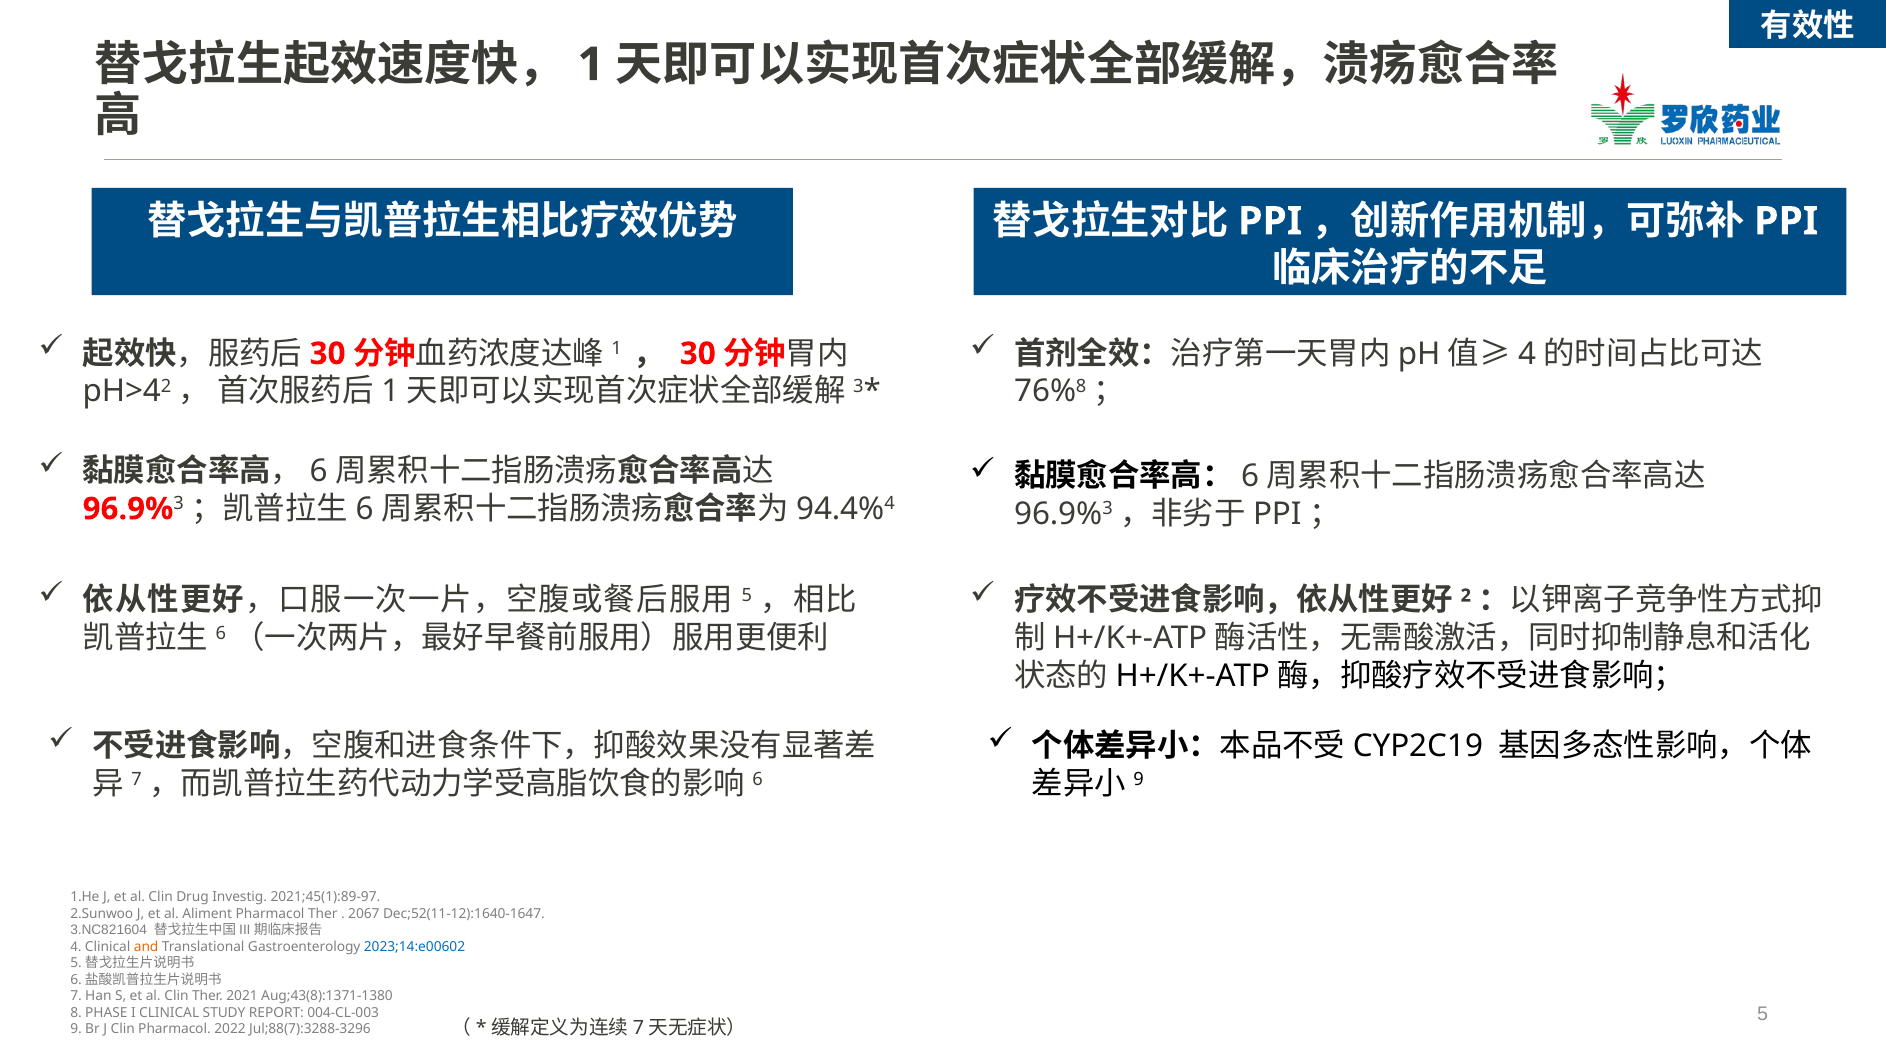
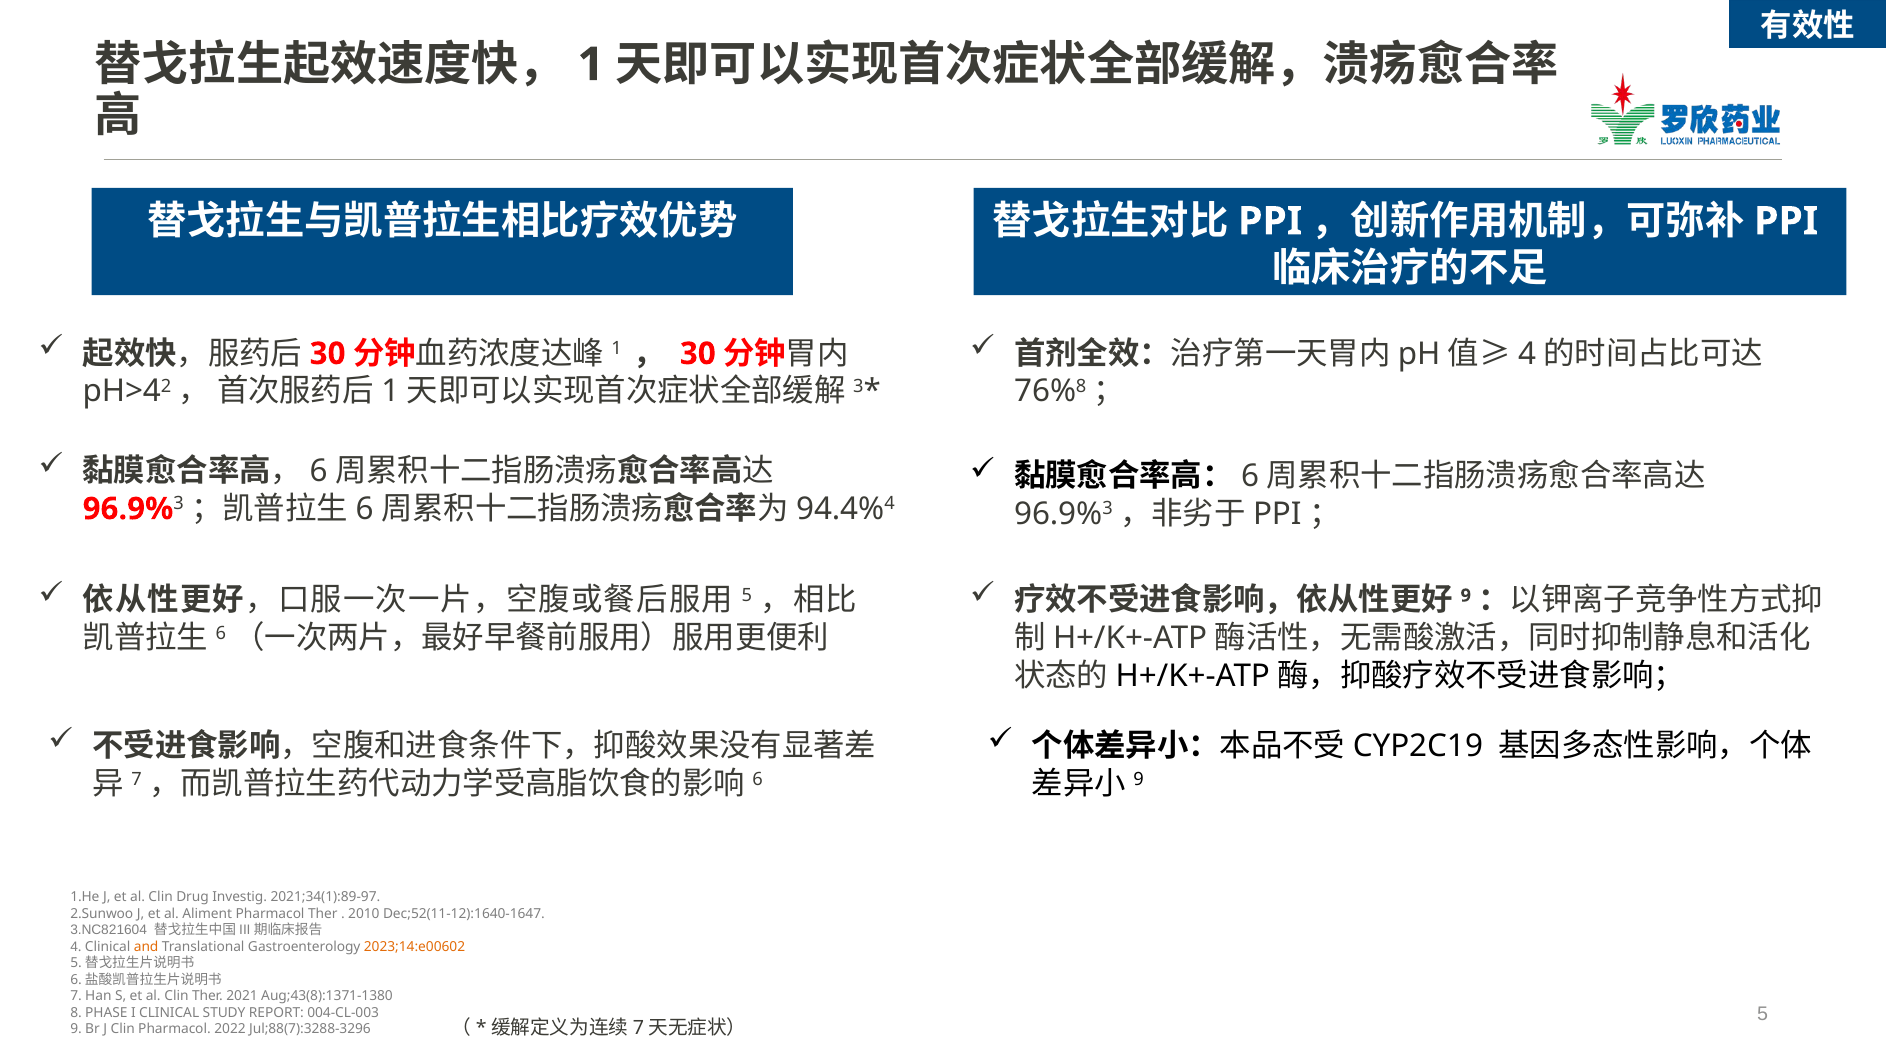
2 at (1466, 595): 2 -> 9
2021;45(1):89-97: 2021;45(1):89-97 -> 2021;34(1):89-97
2067: 2067 -> 2010
2023;14:e00602 colour: blue -> orange
